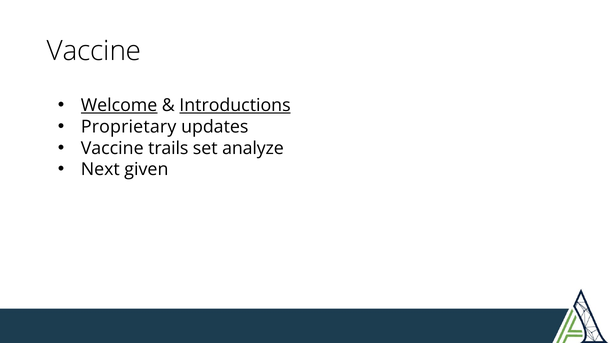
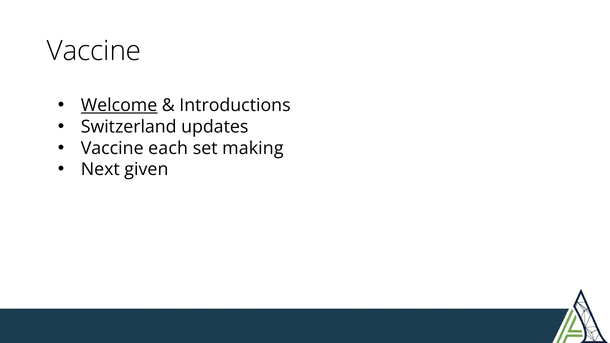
Introductions underline: present -> none
Proprietary: Proprietary -> Switzerland
trails: trails -> each
analyze: analyze -> making
